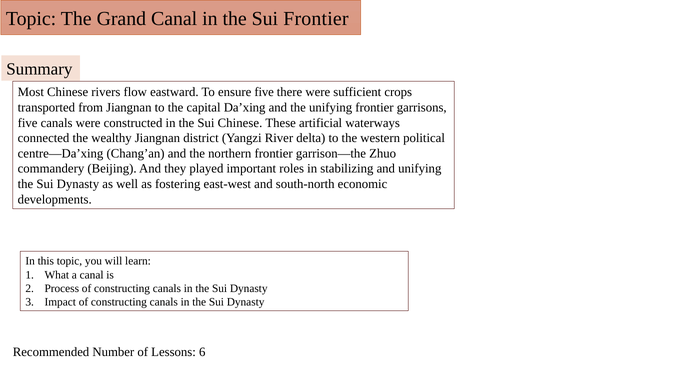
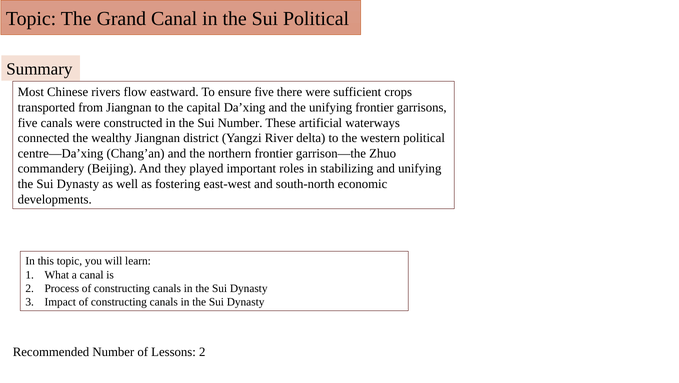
Sui Frontier: Frontier -> Political
Sui Chinese: Chinese -> Number
Lessons 6: 6 -> 2
